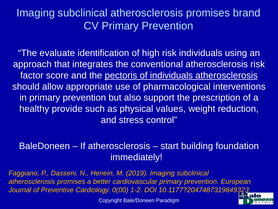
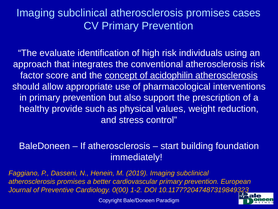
brand: brand -> cases
pectoris: pectoris -> concept
of individuals: individuals -> acidophilin
